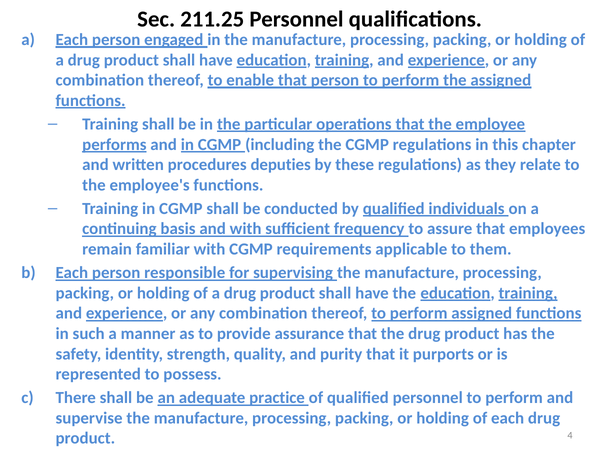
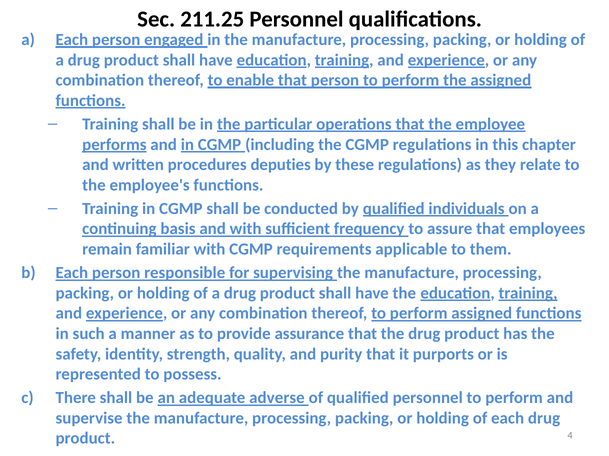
practice: practice -> adverse
